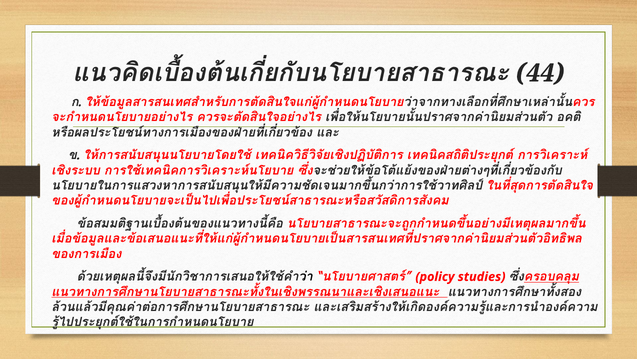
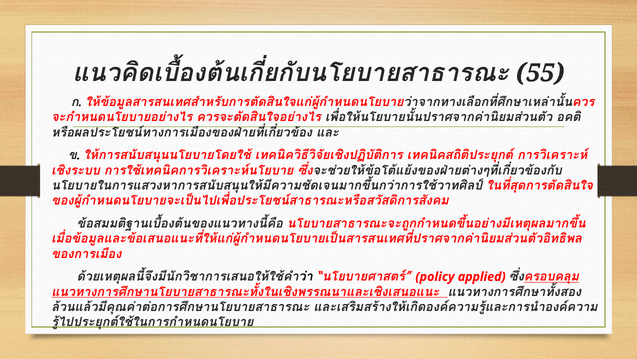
44: 44 -> 55
studies: studies -> applied
